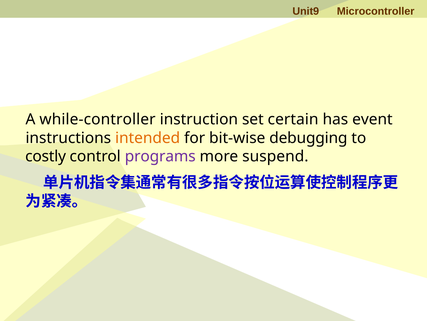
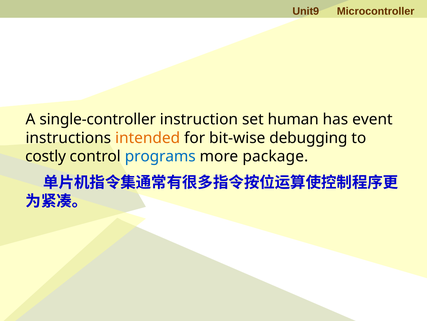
while-controller: while-controller -> single-controller
certain: certain -> human
programs colour: purple -> blue
suspend: suspend -> package
